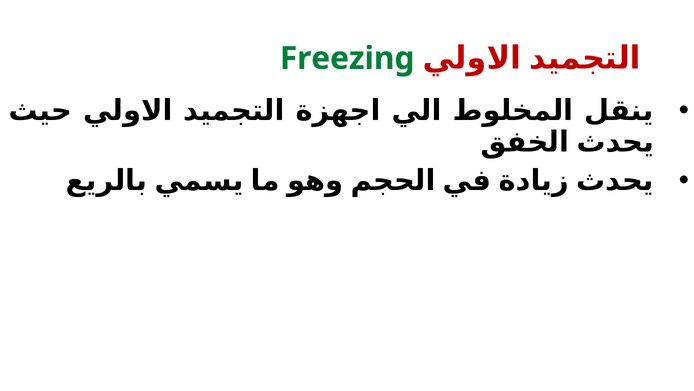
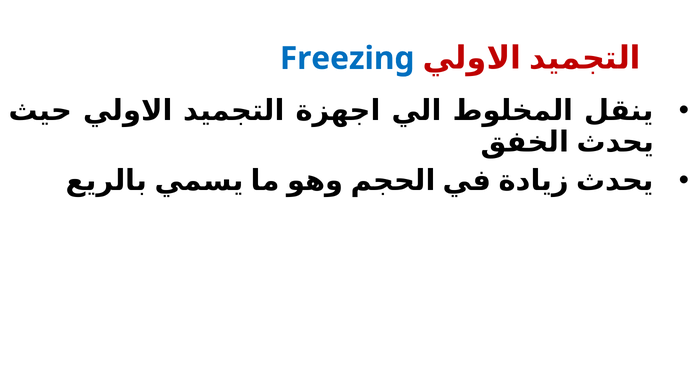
Freezing colour: green -> blue
